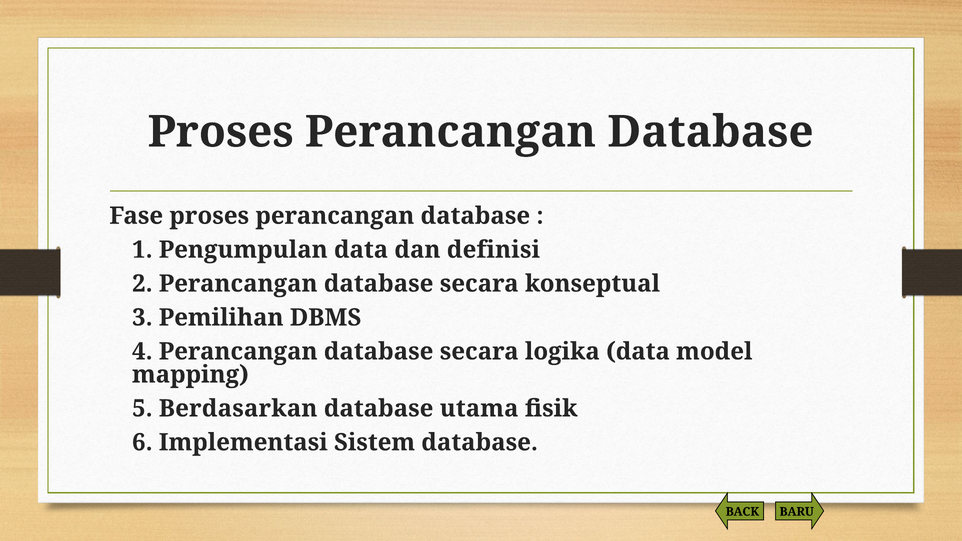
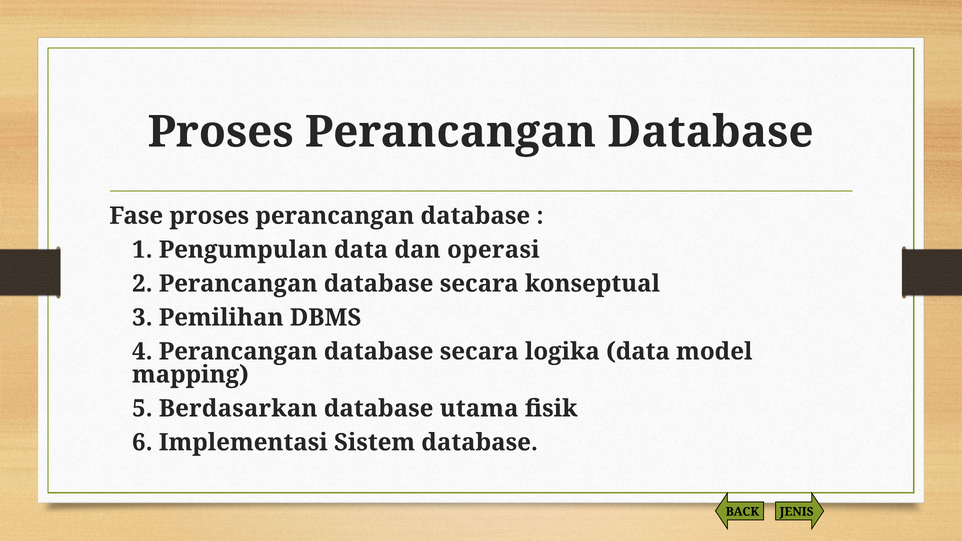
definisi: definisi -> operasi
BARU: BARU -> JENIS
